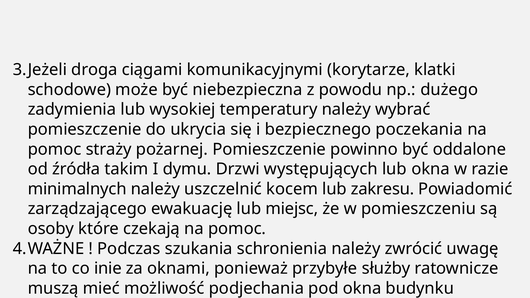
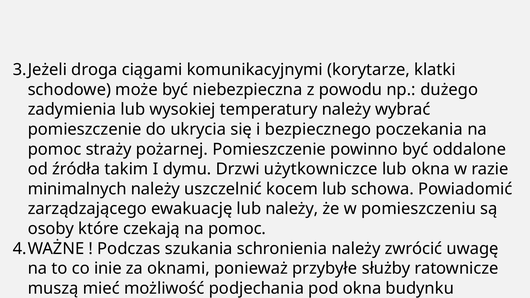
występujących: występujących -> użytkowniczce
zakresu: zakresu -> schowa
lub miejsc: miejsc -> należy
